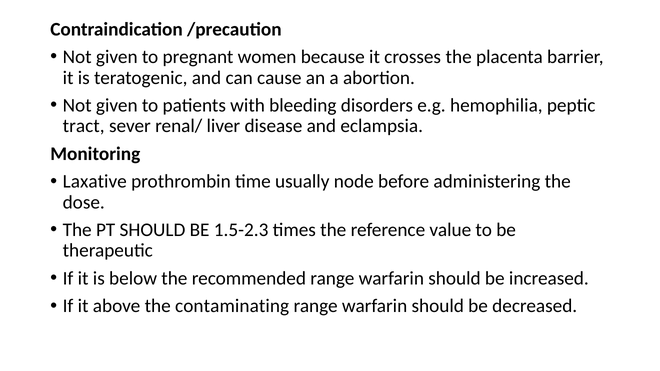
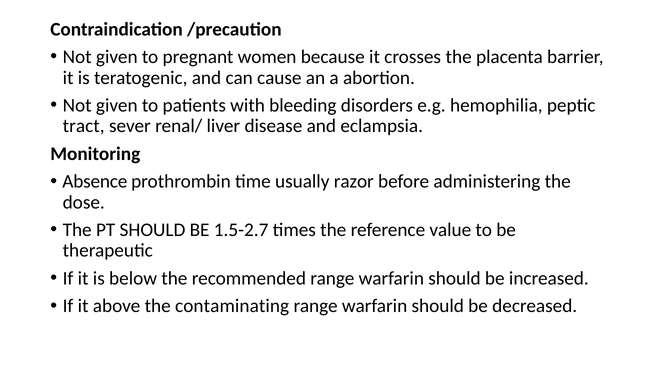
Laxative: Laxative -> Absence
node: node -> razor
1.5-2.3: 1.5-2.3 -> 1.5-2.7
